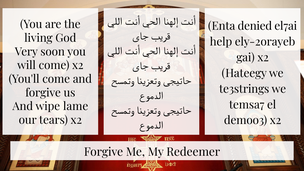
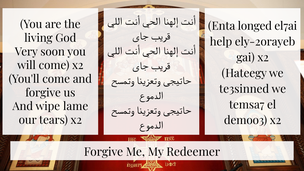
denied: denied -> longed
te3strings: te3strings -> te3sinned
